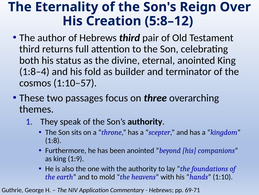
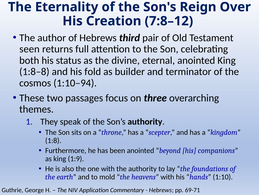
5:8–12: 5:8–12 -> 7:8–12
third at (30, 49): third -> seen
1:8–4: 1:8–4 -> 1:8–8
1:10–57: 1:10–57 -> 1:10–94
